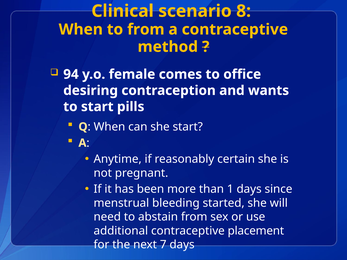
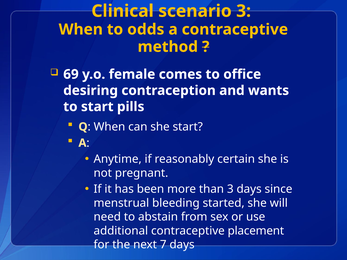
scenario 8: 8 -> 3
to from: from -> odds
94: 94 -> 69
than 1: 1 -> 3
